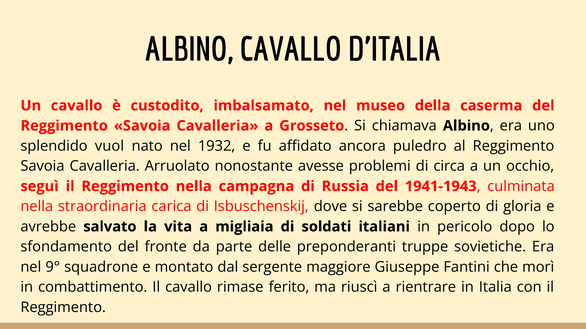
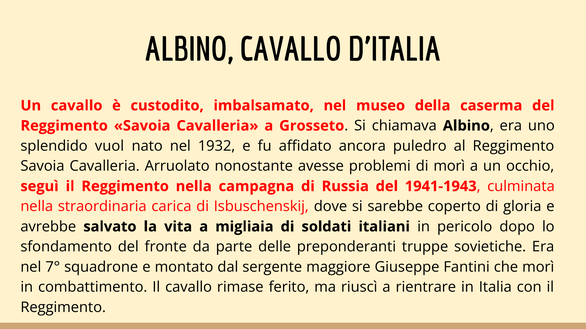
di circa: circa -> morì
9°: 9° -> 7°
